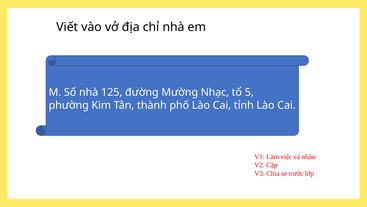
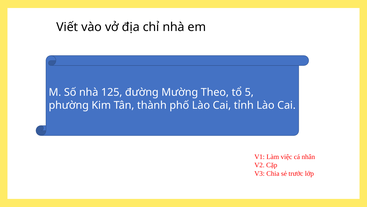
Nhạc: Nhạc -> Theo
